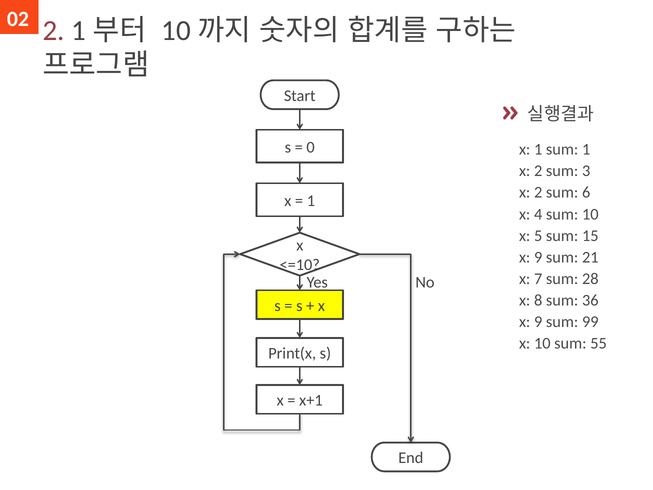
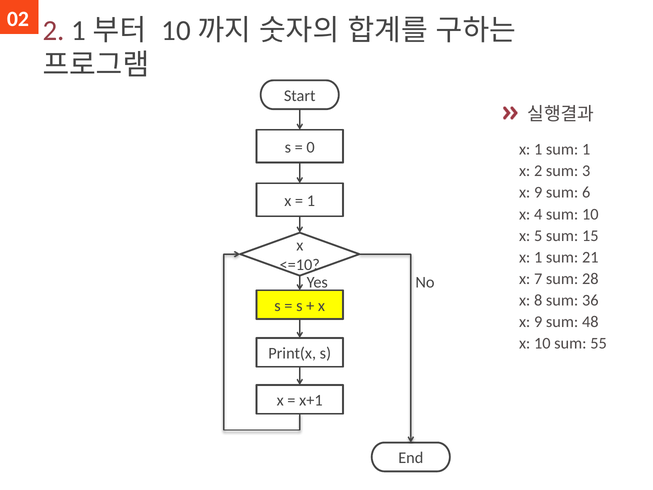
2 at (538, 192): 2 -> 9
9 at (538, 257): 9 -> 1
99: 99 -> 48
